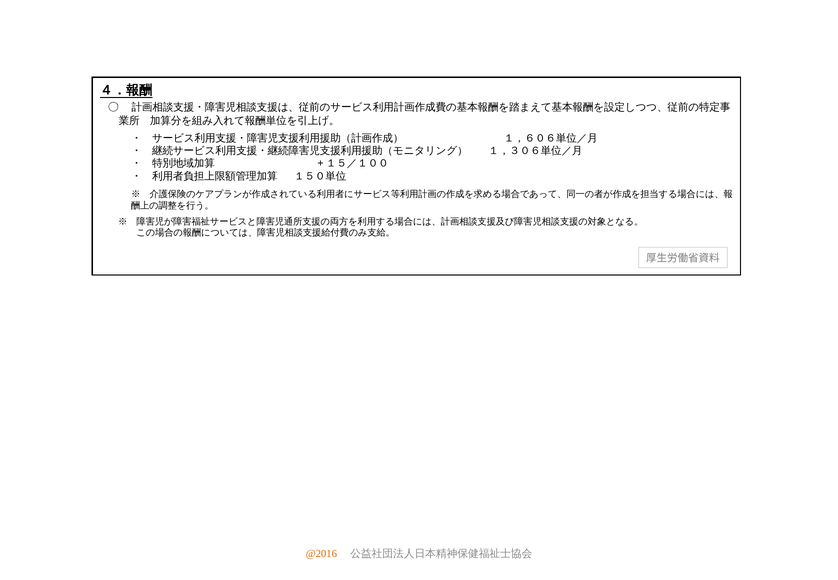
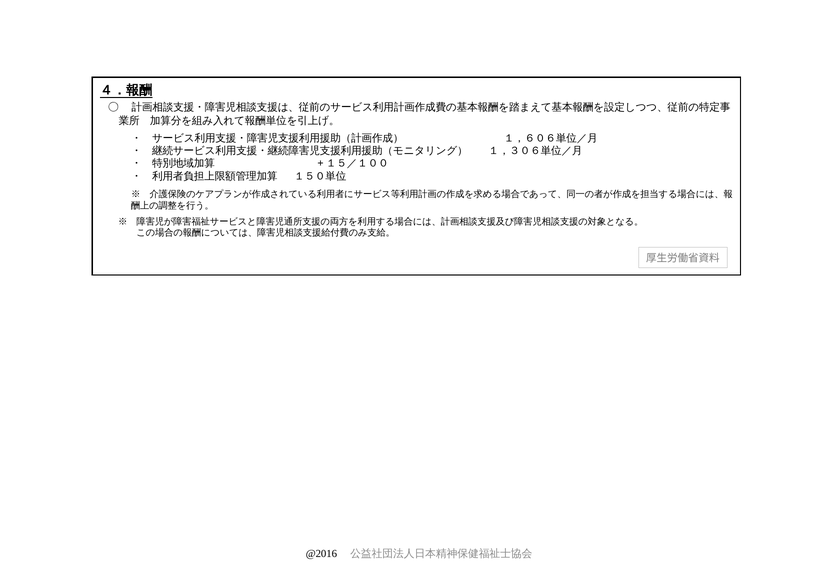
@2016 colour: orange -> black
